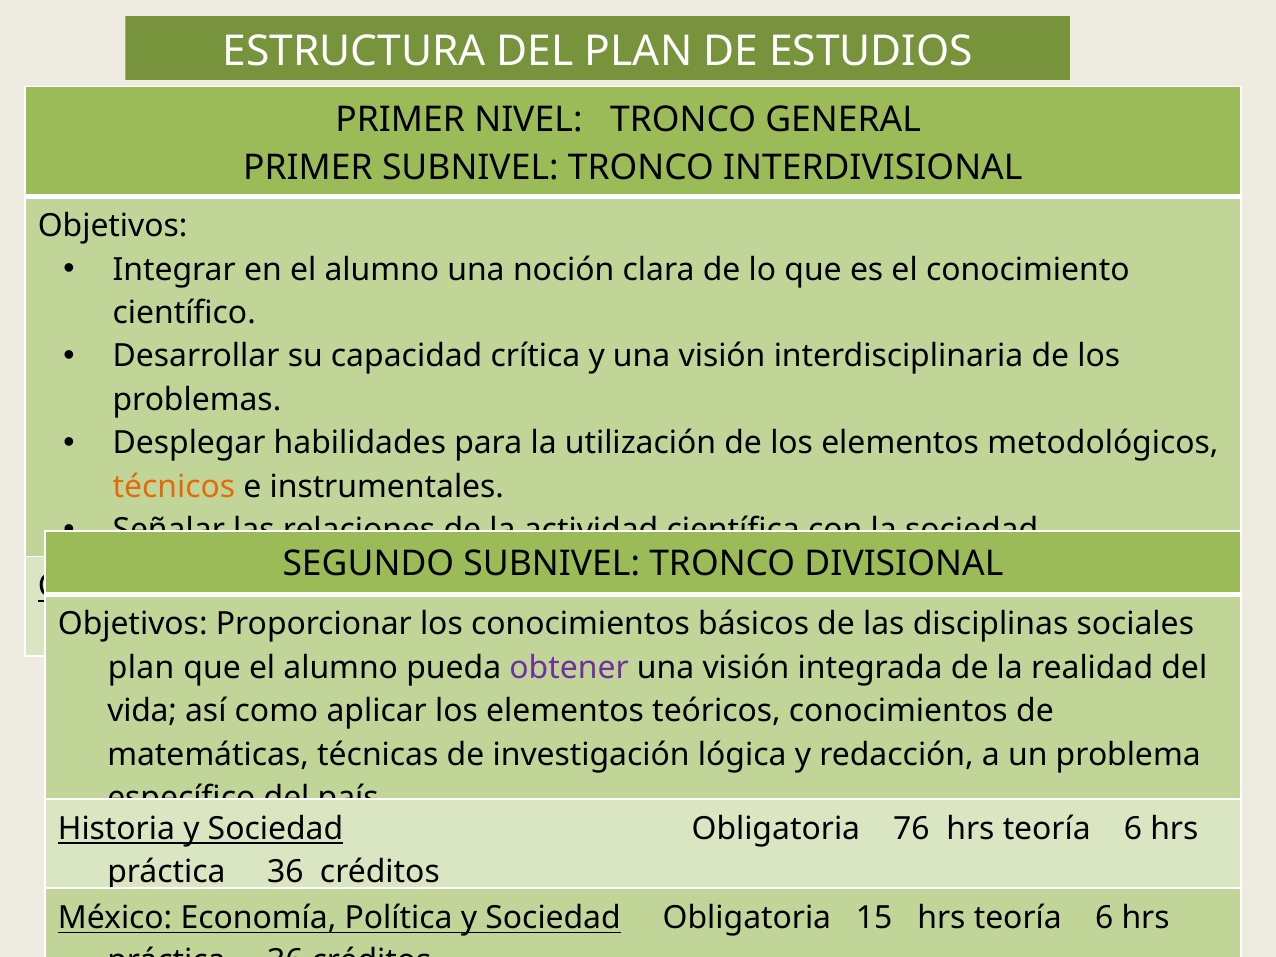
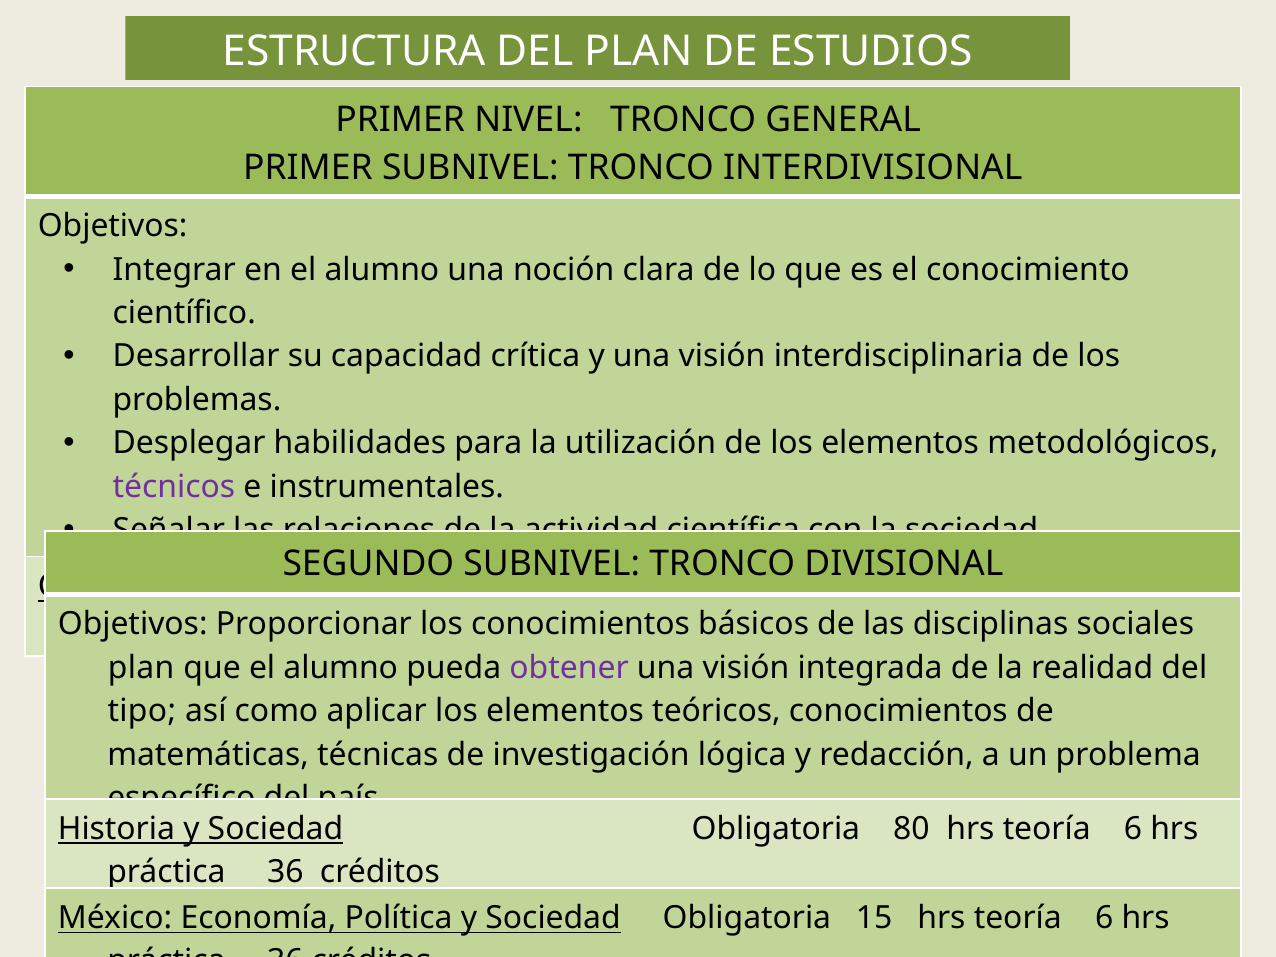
técnicos colour: orange -> purple
vida: vida -> tipo
76: 76 -> 80
